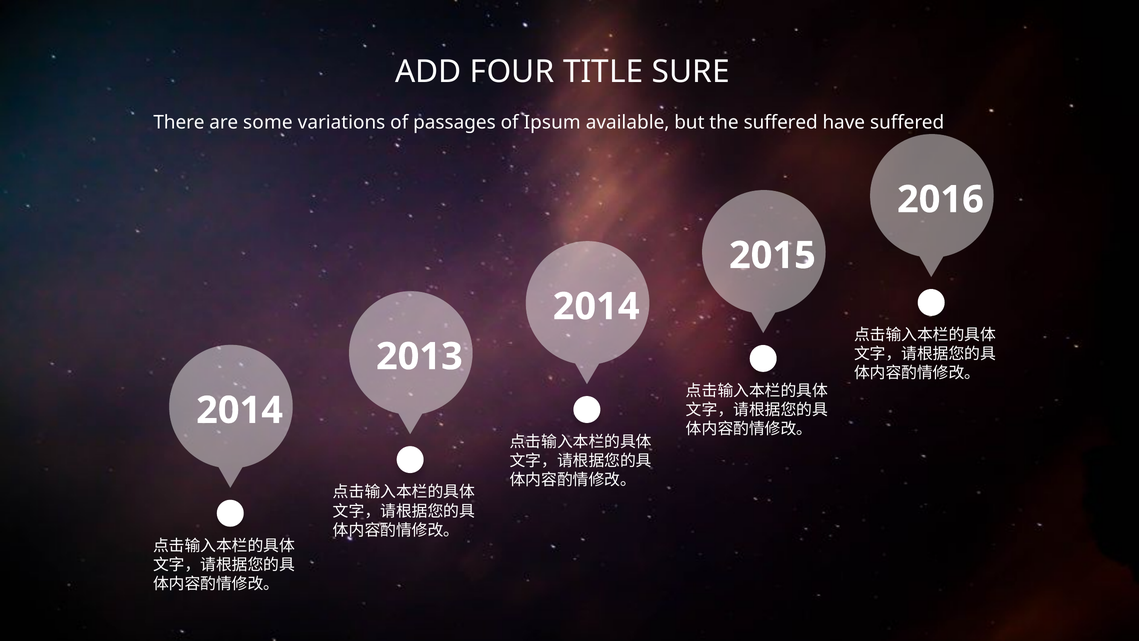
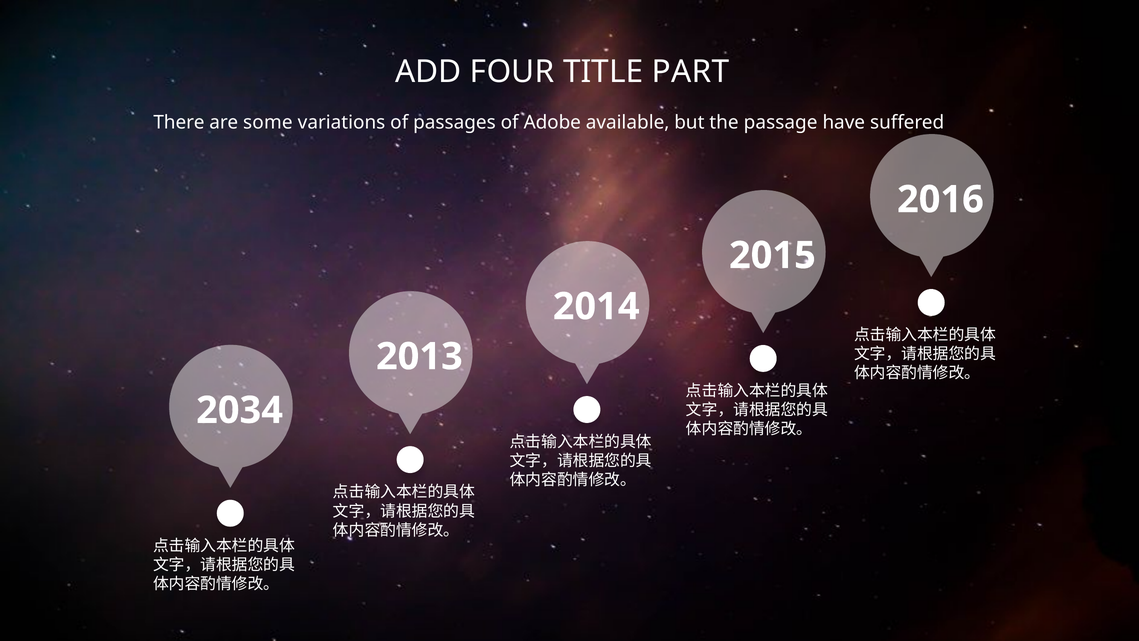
SURE: SURE -> PART
Ipsum: Ipsum -> Adobe
the suffered: suffered -> passage
2014 at (240, 410): 2014 -> 2034
